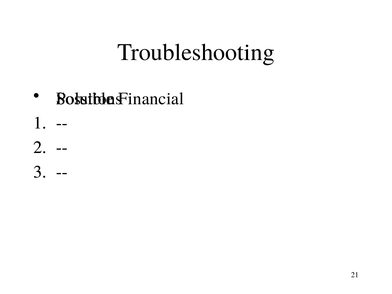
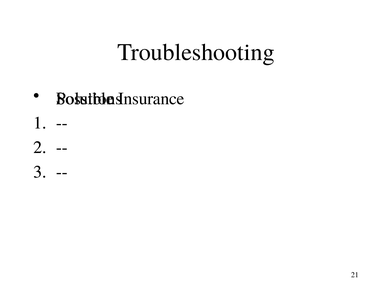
Financial: Financial -> Insurance
